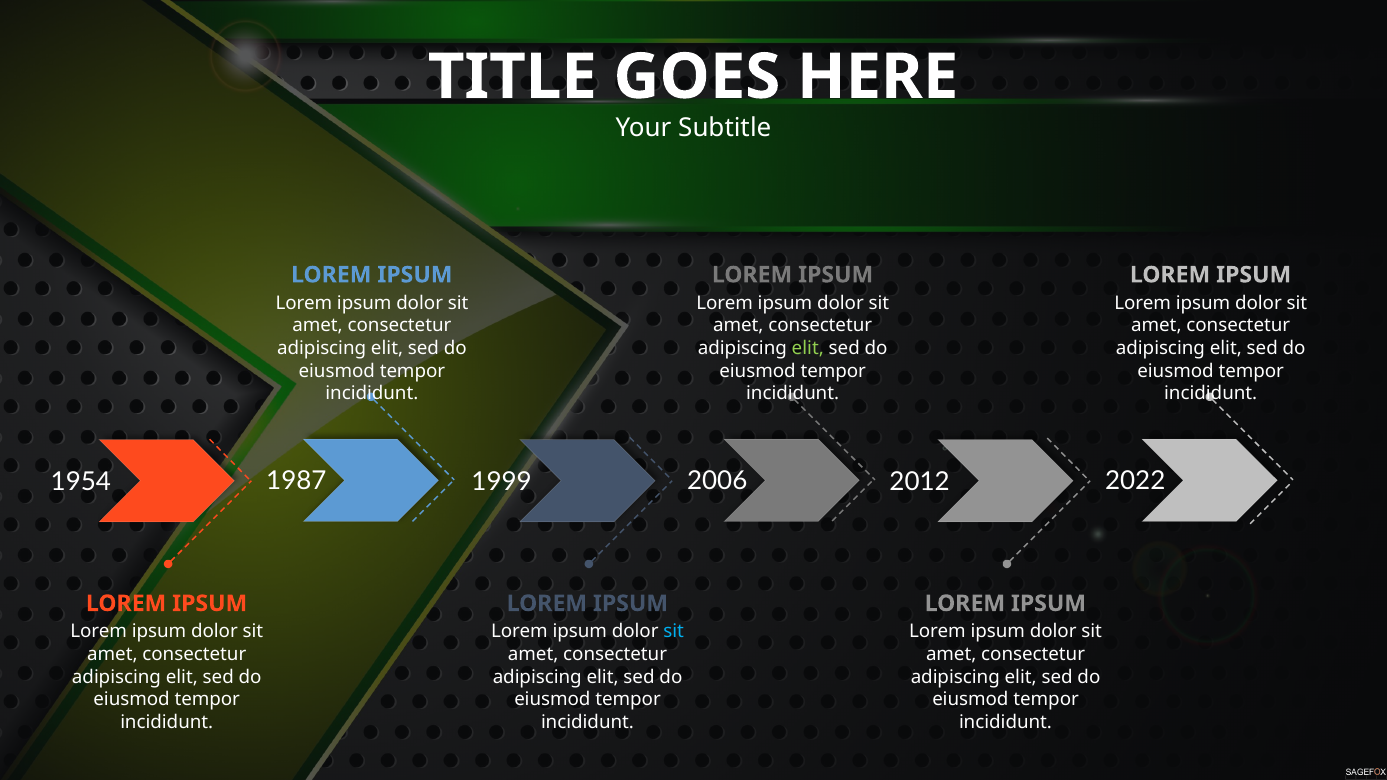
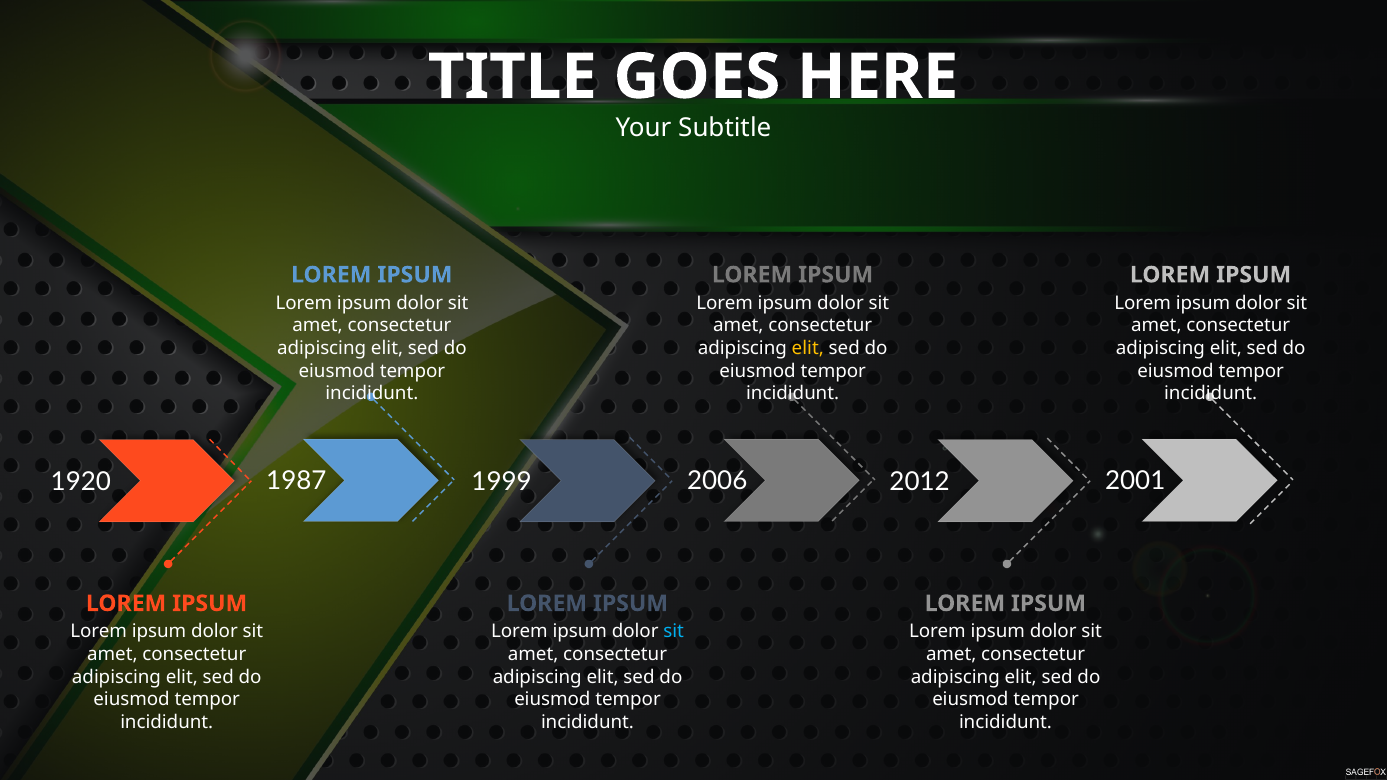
elit at (808, 348) colour: light green -> yellow
1954: 1954 -> 1920
2022: 2022 -> 2001
